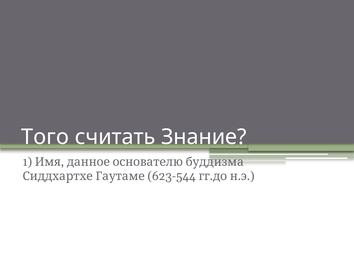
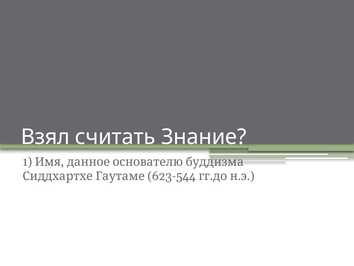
Того: Того -> Взял
